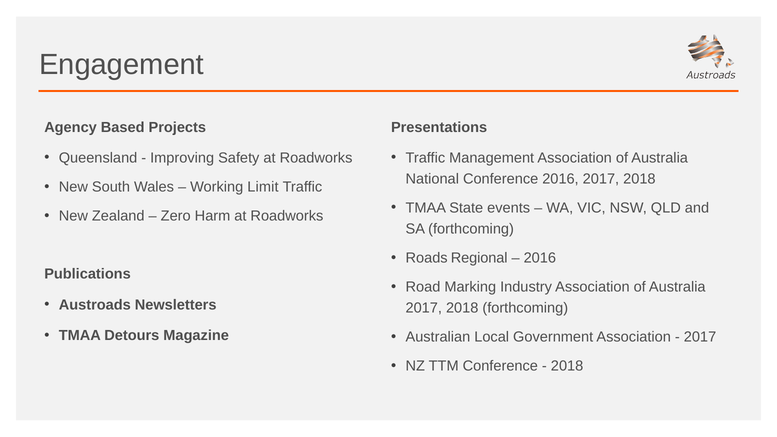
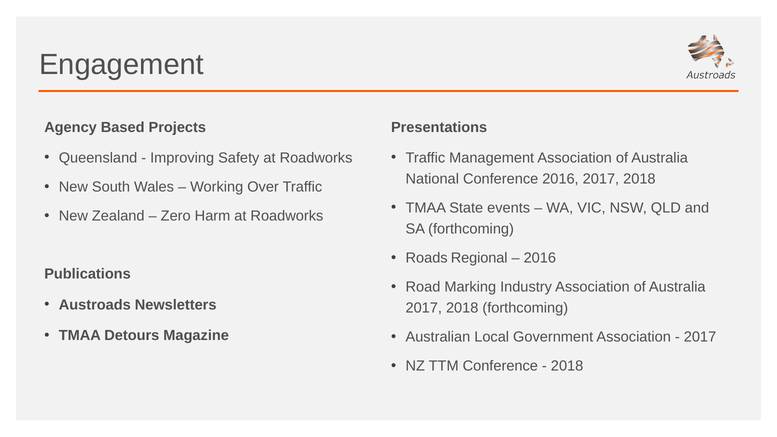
Limit: Limit -> Over
